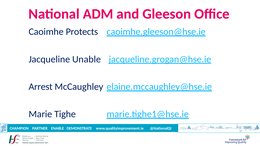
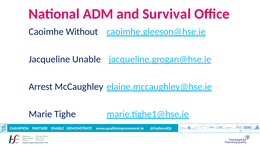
Gleeson: Gleeson -> Survival
Protects: Protects -> Without
